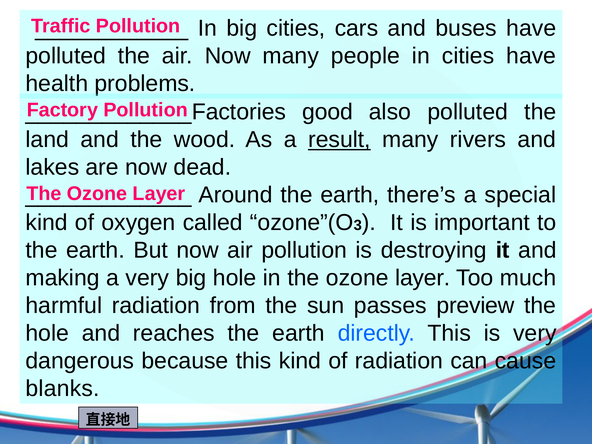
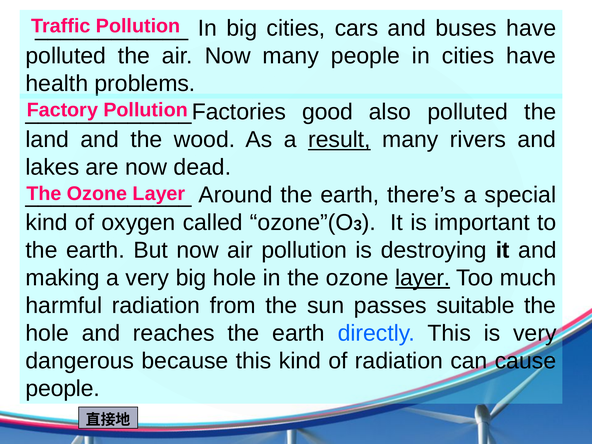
layer at (423, 278) underline: none -> present
preview: preview -> suitable
blanks at (63, 388): blanks -> people
